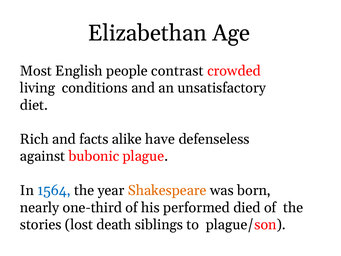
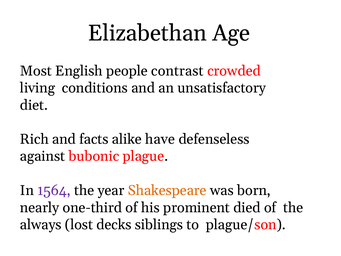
1564 colour: blue -> purple
performed: performed -> prominent
stories: stories -> always
death: death -> decks
